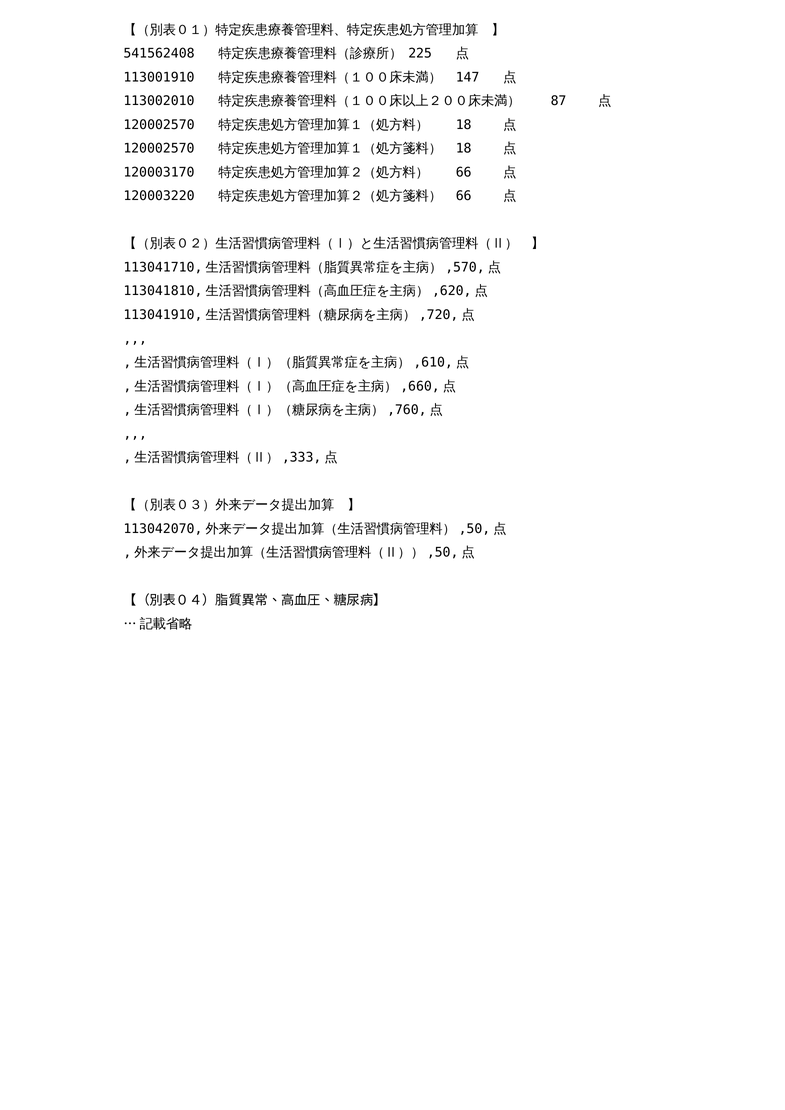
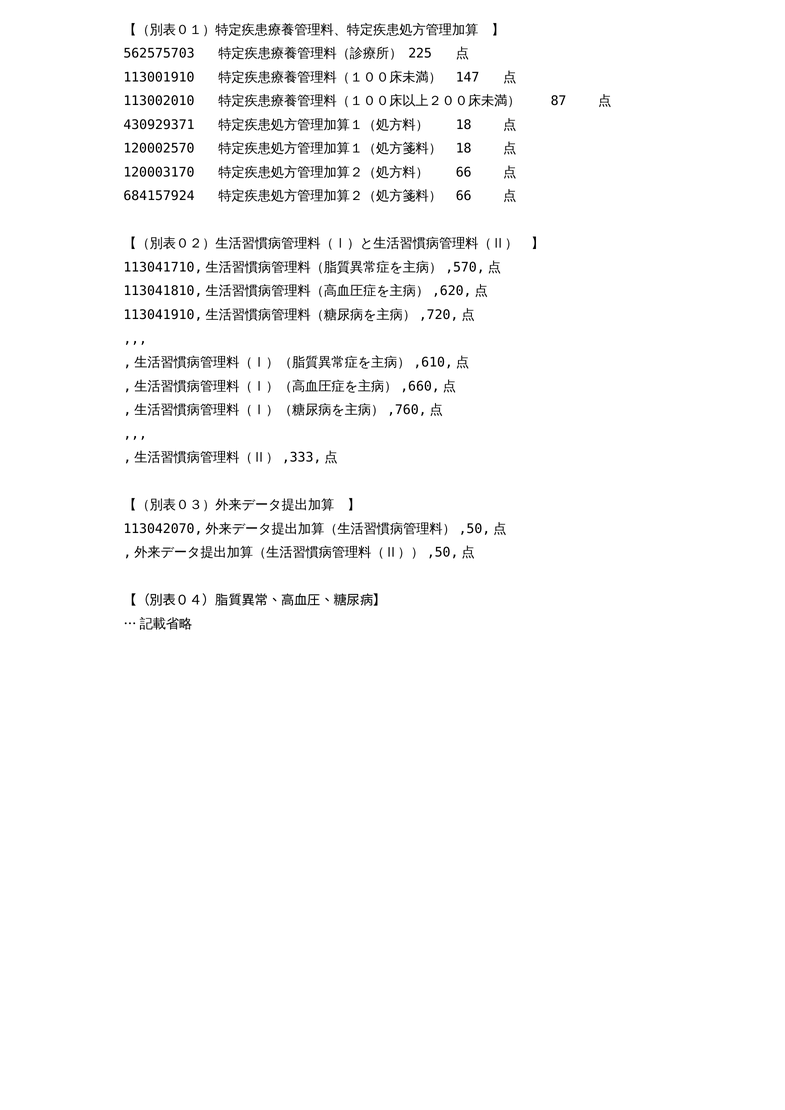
541562408: 541562408 -> 562575703
120002570 at (159, 125): 120002570 -> 430929371
120003220: 120003220 -> 684157924
